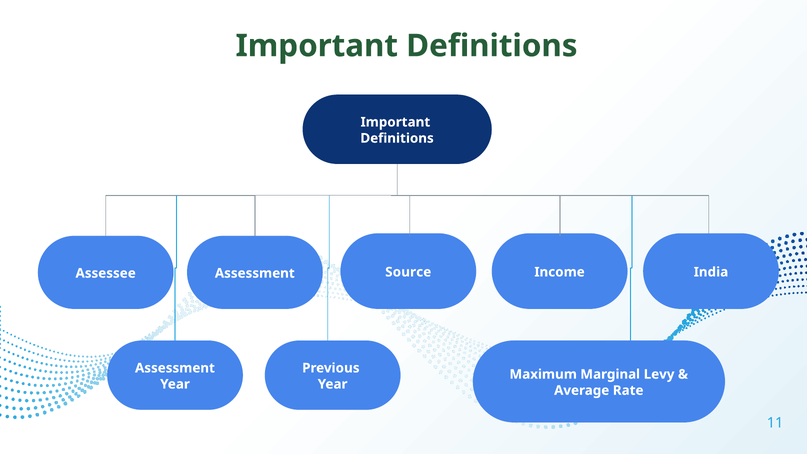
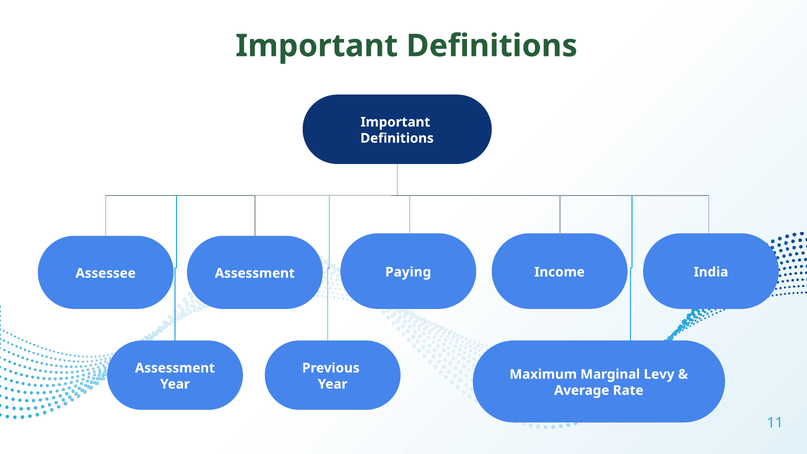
Source: Source -> Paying
